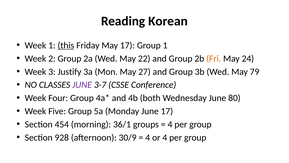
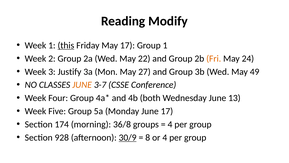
Korean: Korean -> Modify
79: 79 -> 49
JUNE at (82, 85) colour: purple -> orange
80: 80 -> 13
454: 454 -> 174
36/1: 36/1 -> 36/8
30/9 underline: none -> present
4 at (148, 137): 4 -> 8
